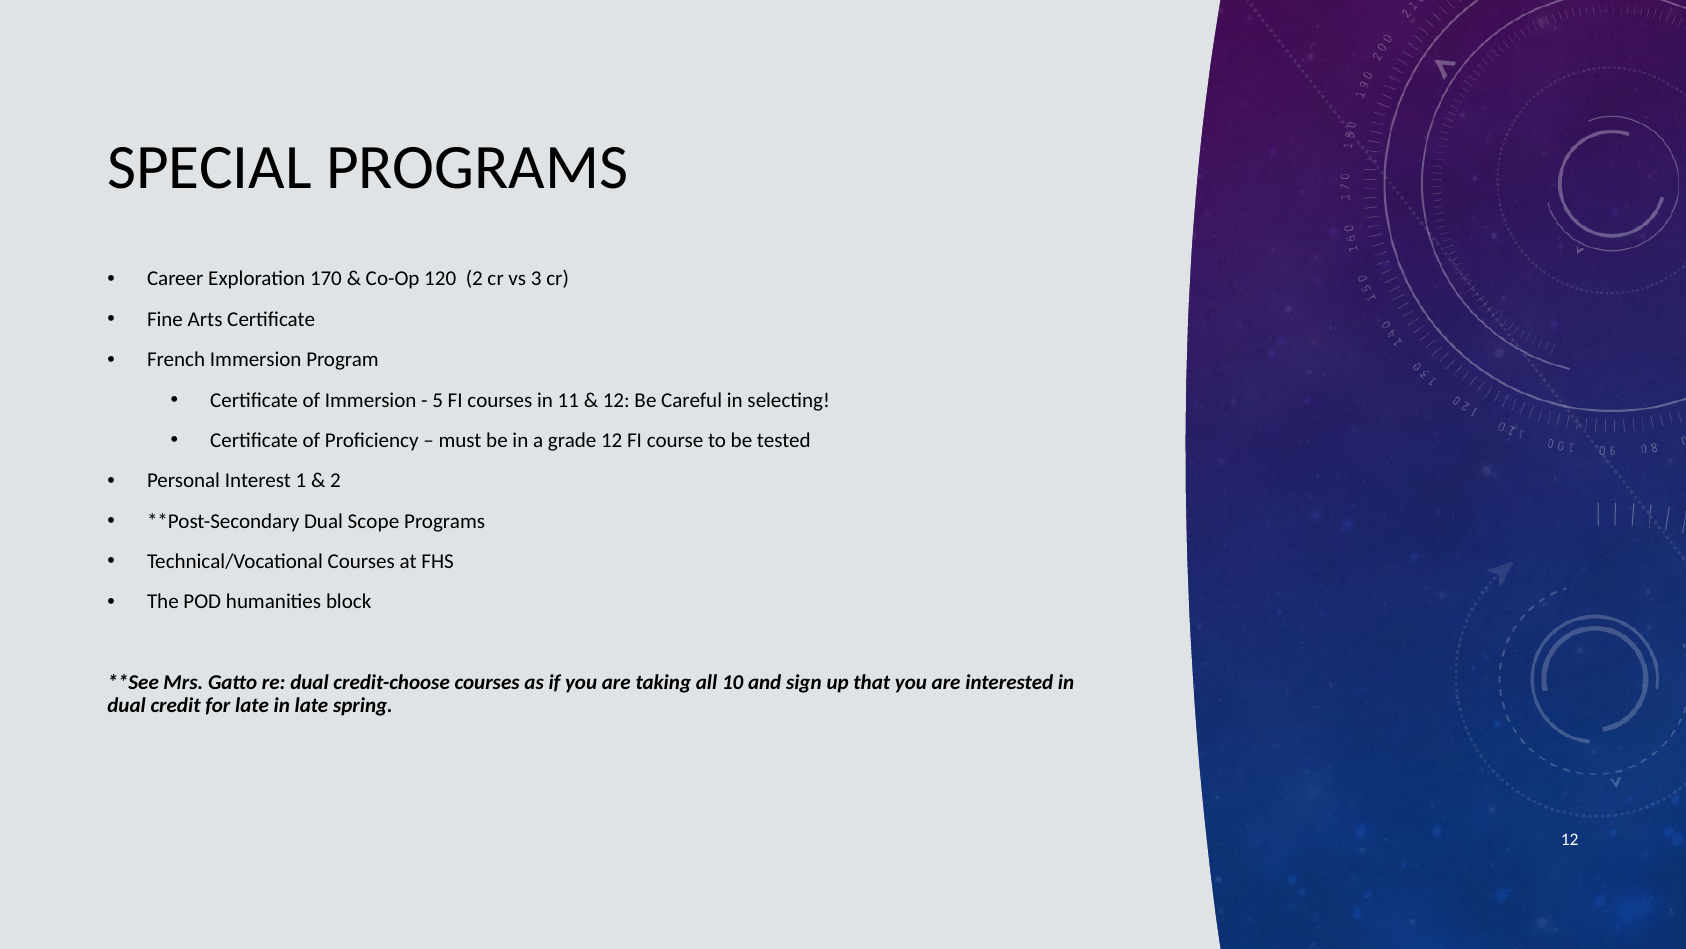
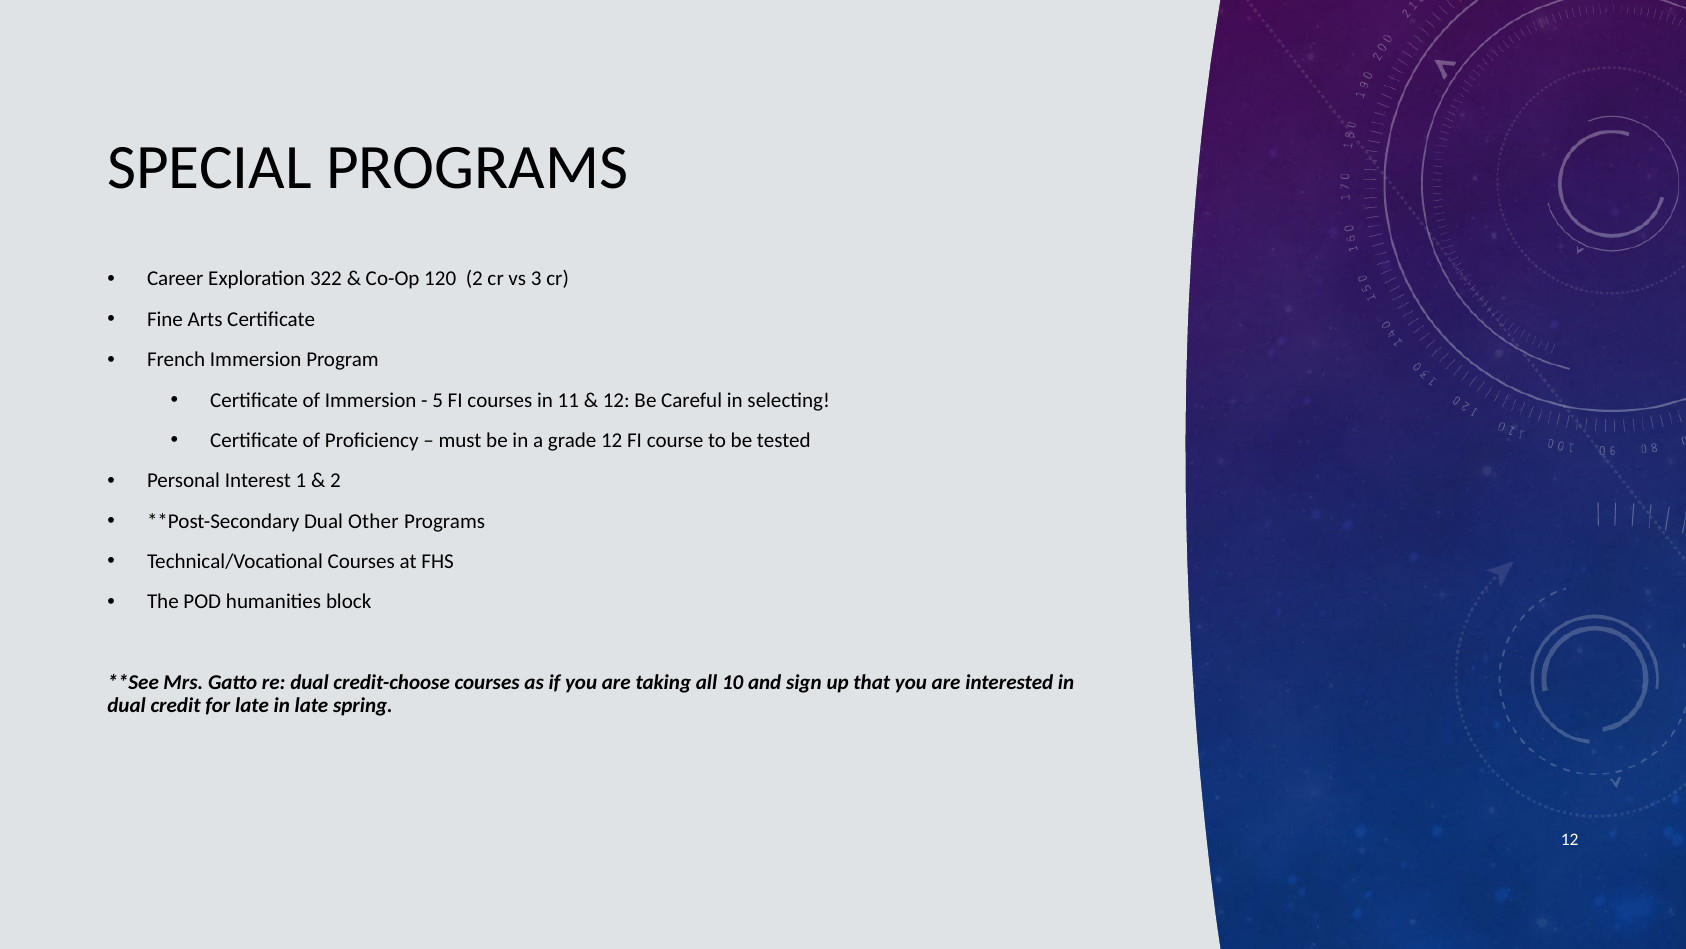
170: 170 -> 322
Scope: Scope -> Other
